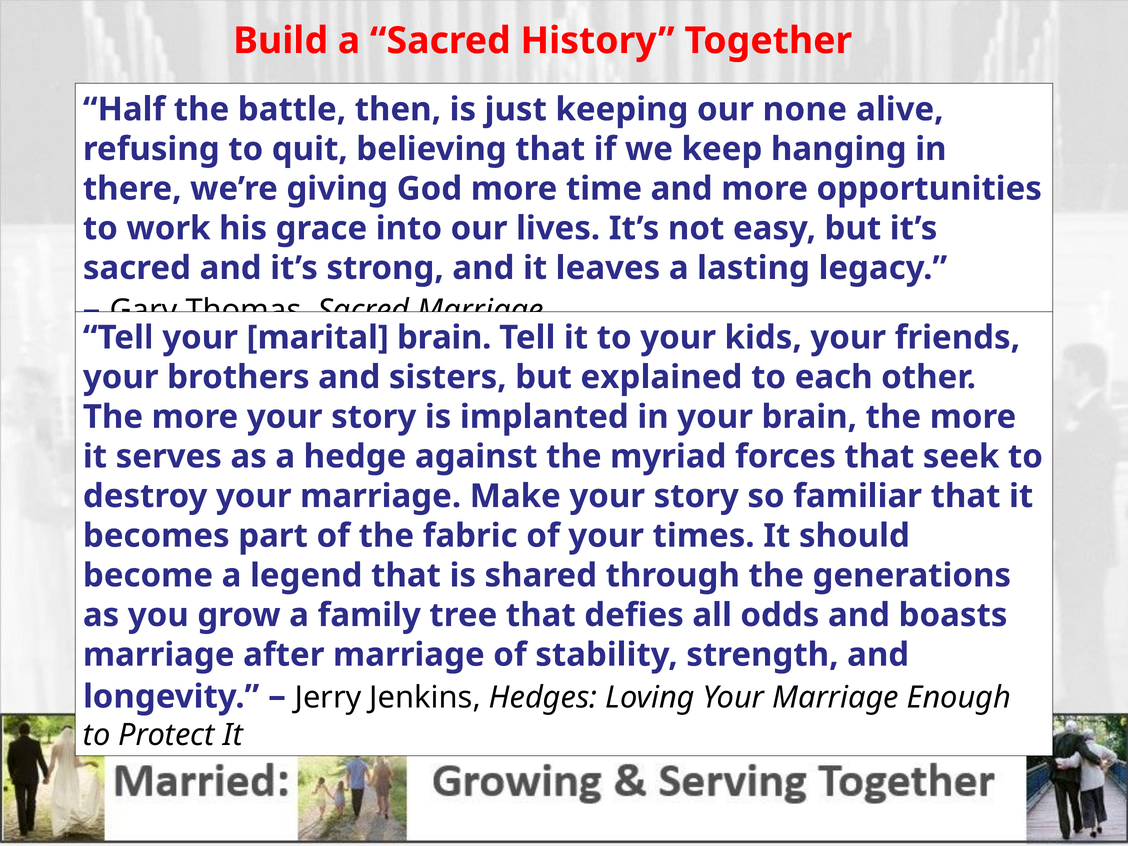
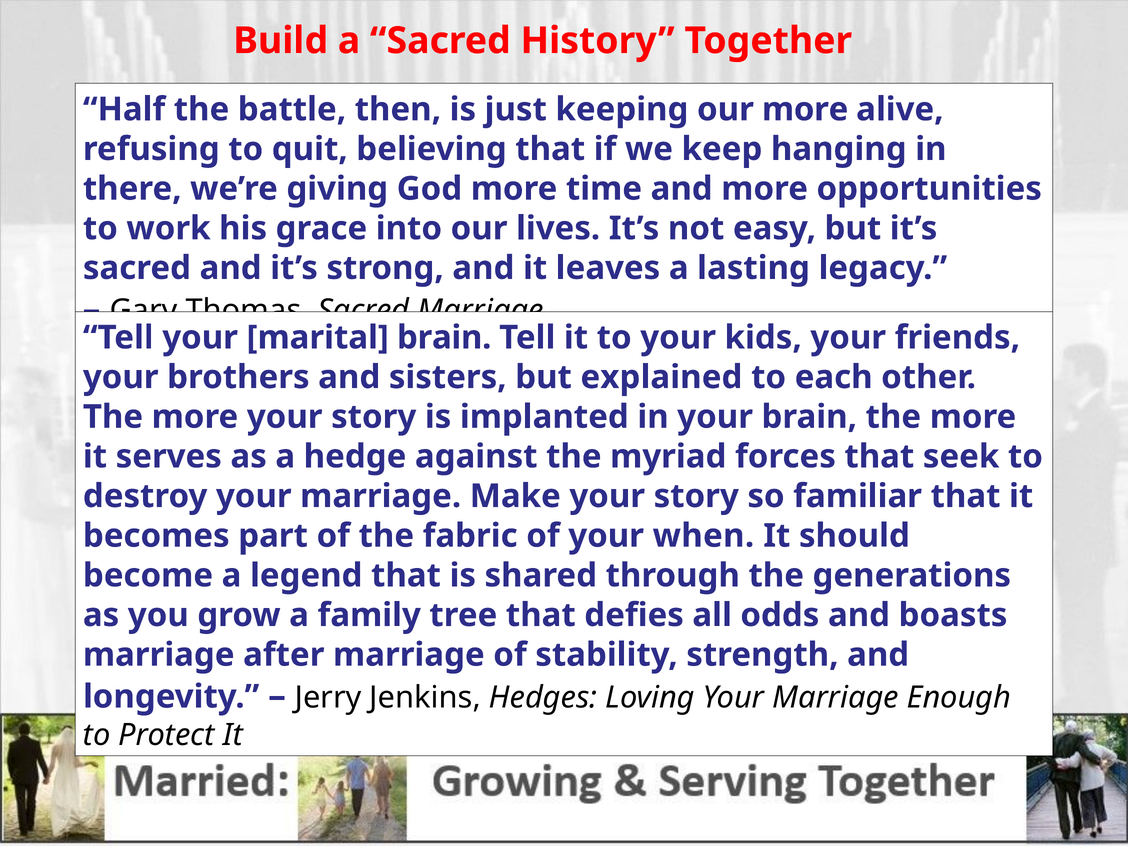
our none: none -> more
times: times -> when
